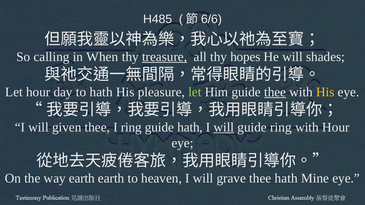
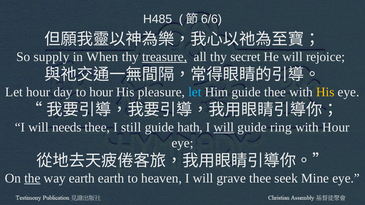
calling: calling -> supply
hopes: hopes -> secret
shades: shades -> rejoice
to hath: hath -> hour
let at (195, 92) colour: light green -> light blue
thee at (275, 92) underline: present -> none
given: given -> needs
I ring: ring -> still
the underline: none -> present
thee hath: hath -> seek
